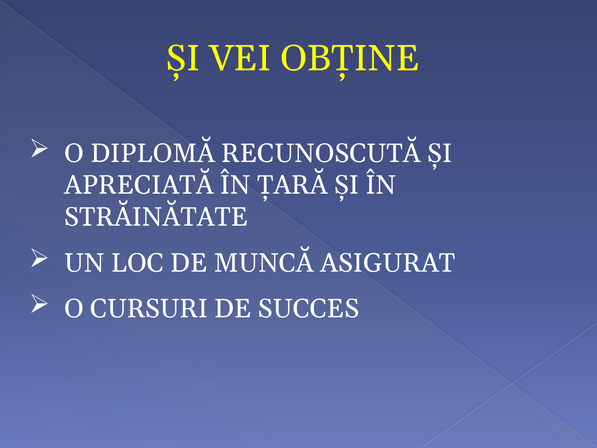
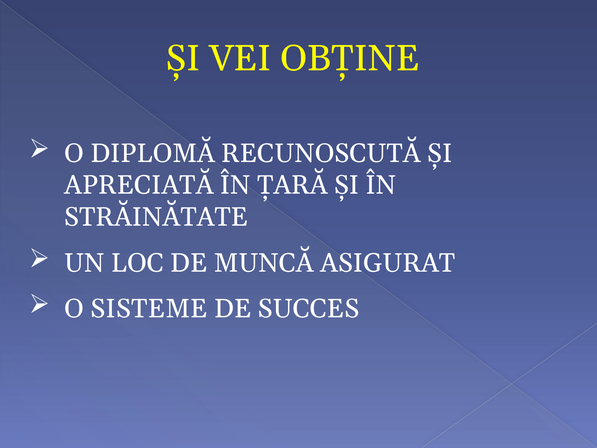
CURSURI: CURSURI -> SISTEME
